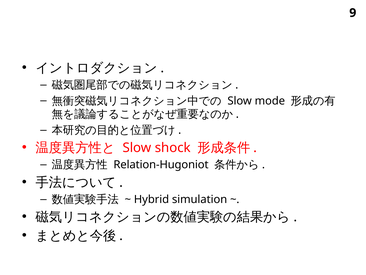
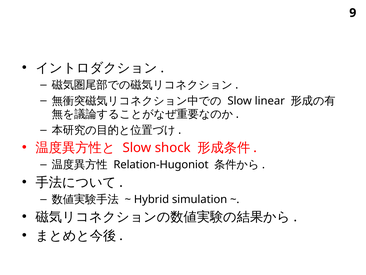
mode: mode -> linear
